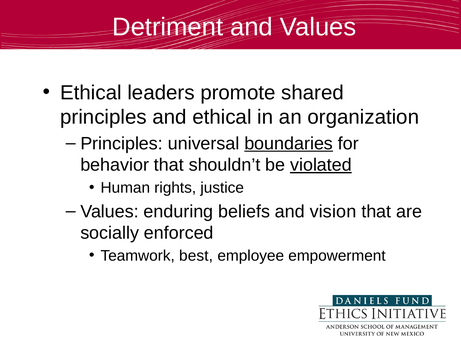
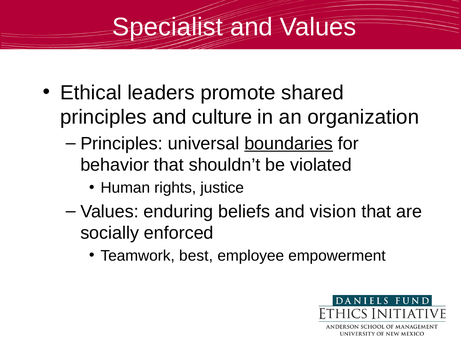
Detriment: Detriment -> Specialist
and ethical: ethical -> culture
violated underline: present -> none
